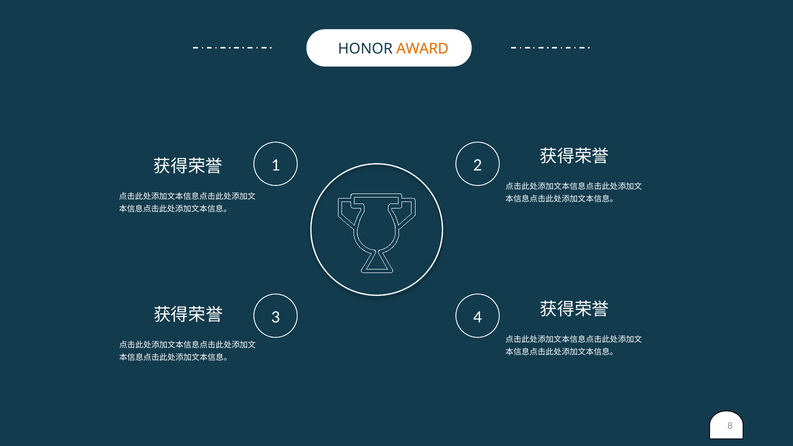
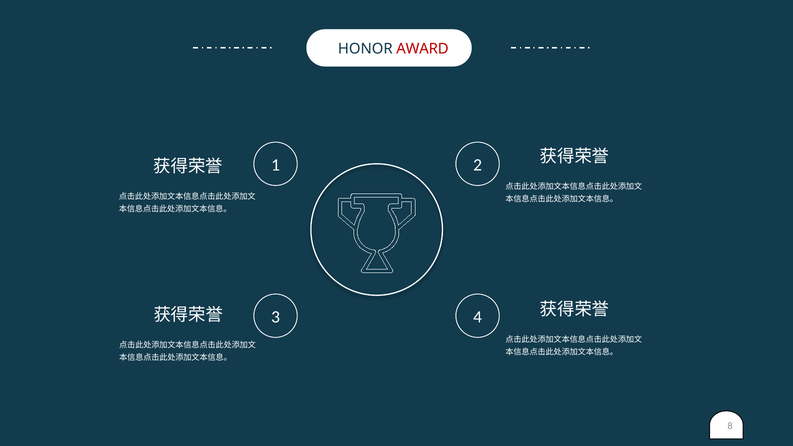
AWARD colour: orange -> red
